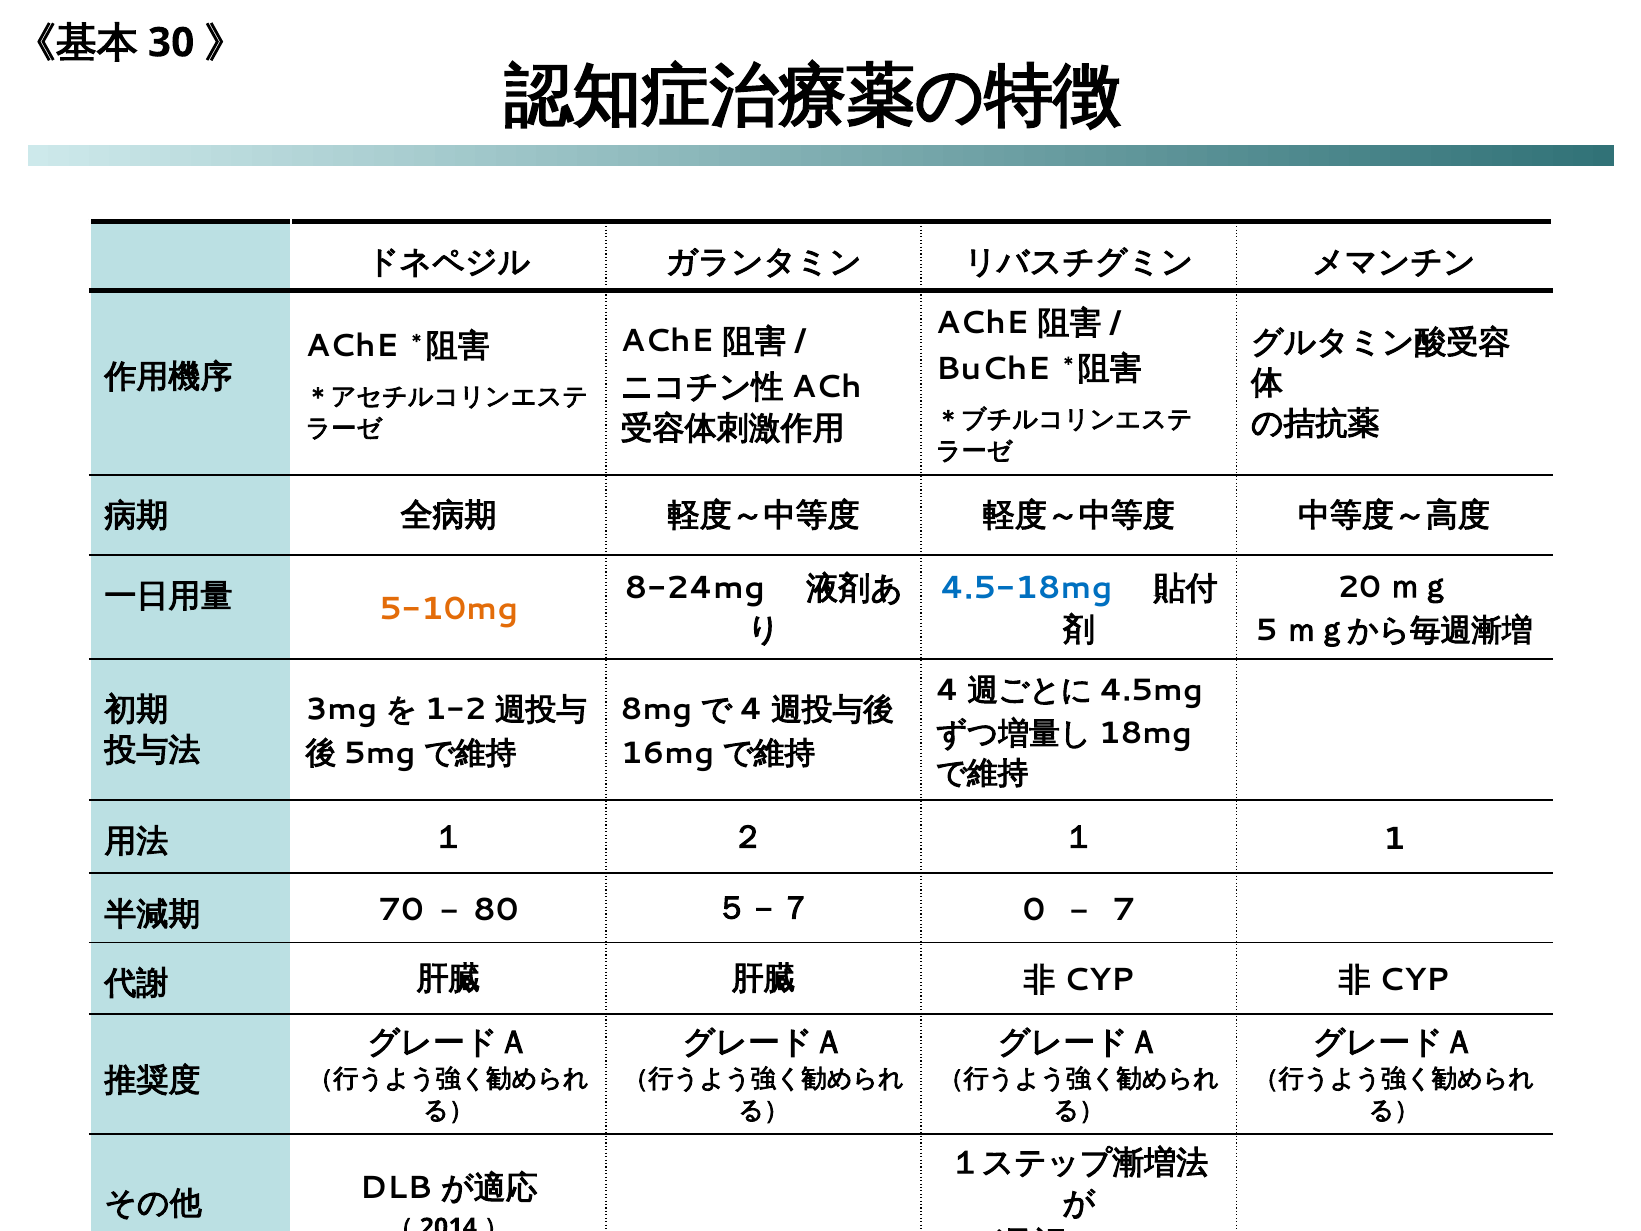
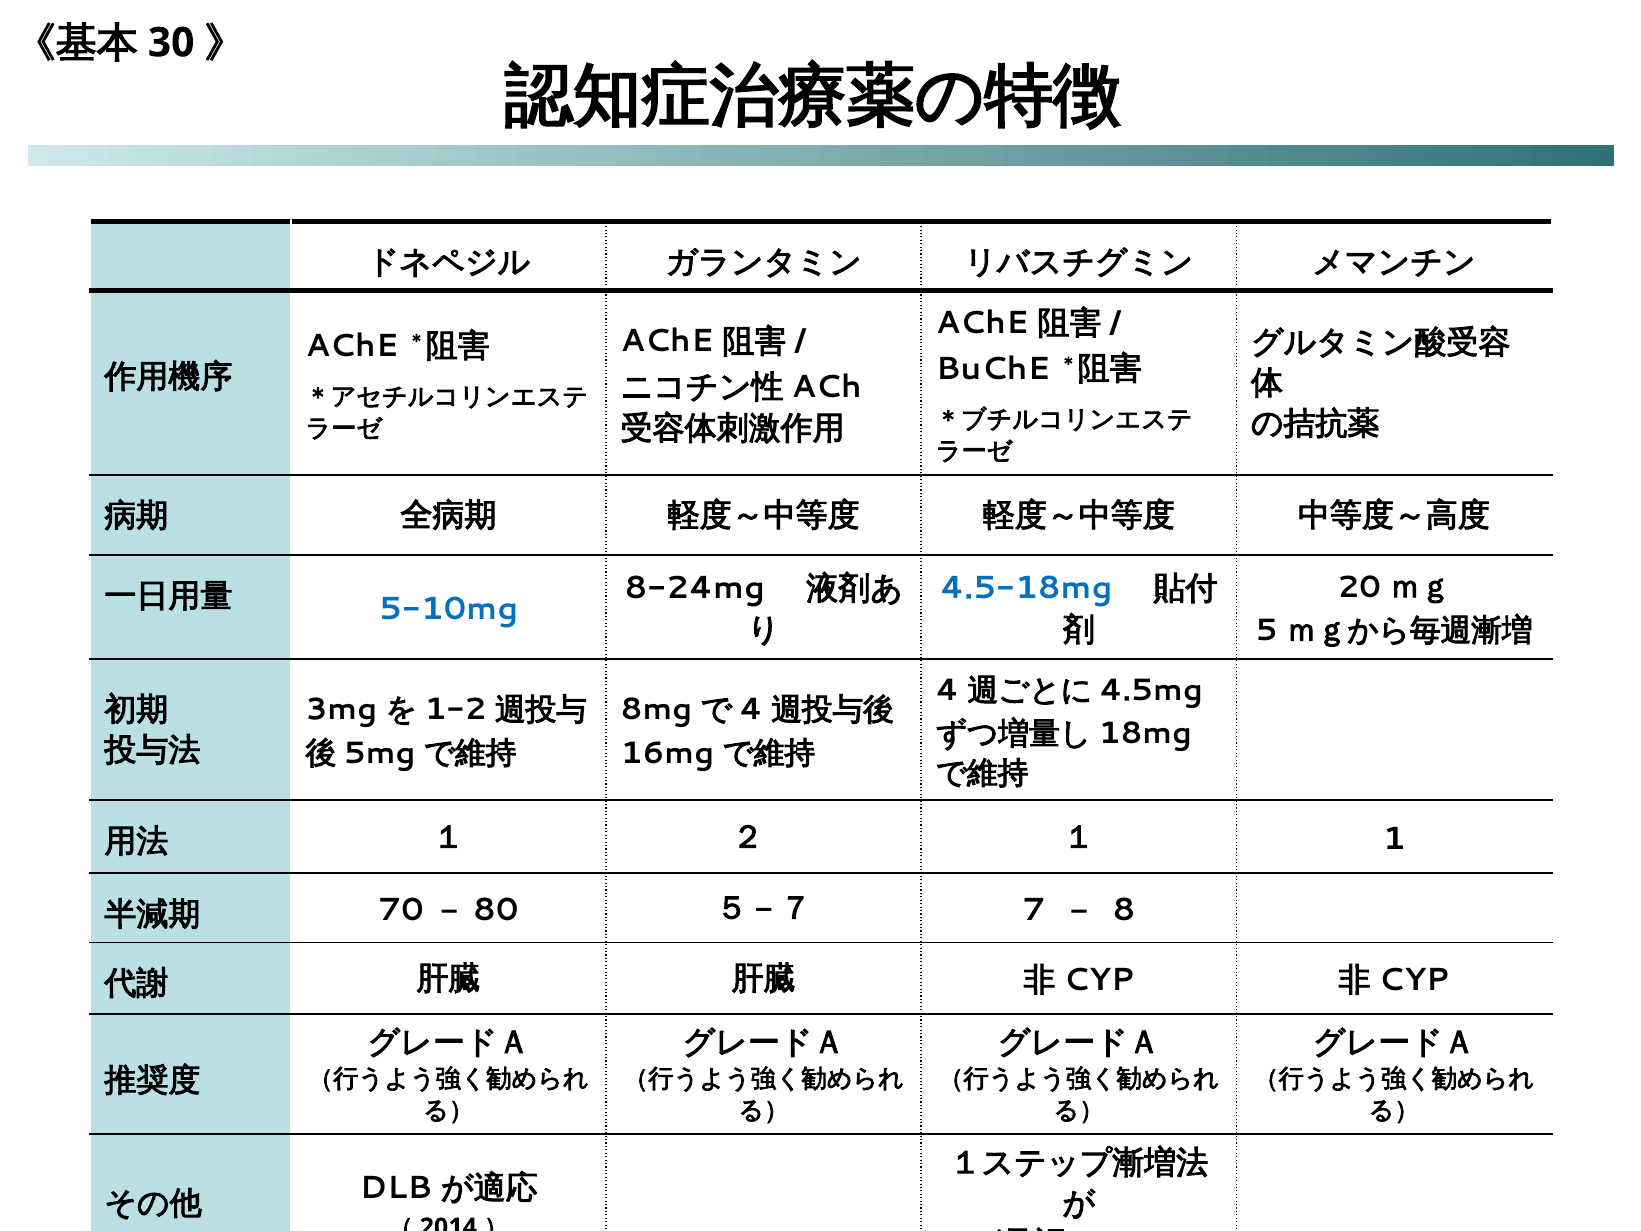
5-10mg colour: orange -> blue
0: 0 -> 7
7: 7 -> 8
